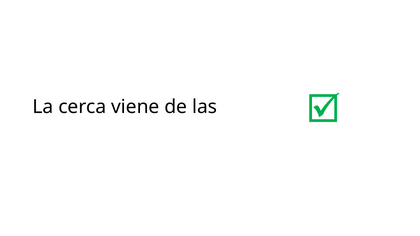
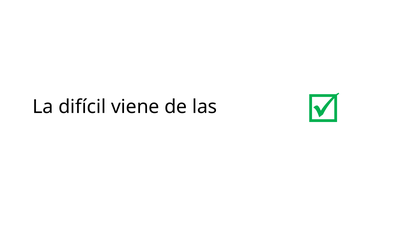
cerca: cerca -> difícil
